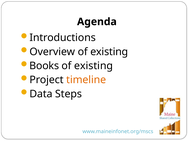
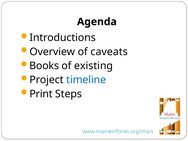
Overview of existing: existing -> caveats
timeline colour: orange -> blue
Data: Data -> Print
